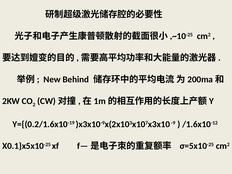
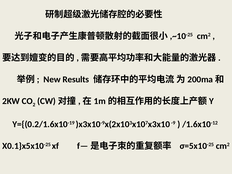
Behind: Behind -> Results
